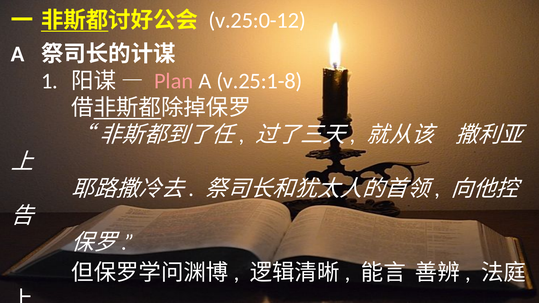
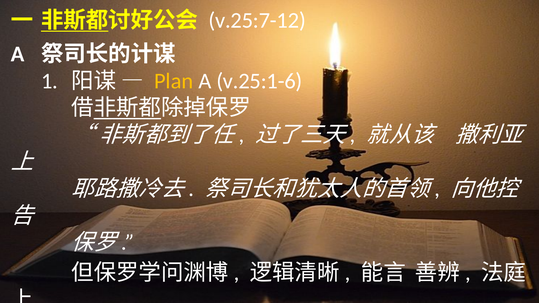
v.25:0-12: v.25:0-12 -> v.25:7-12
Plan colour: pink -> yellow
v.25:1-8: v.25:1-8 -> v.25:1-6
